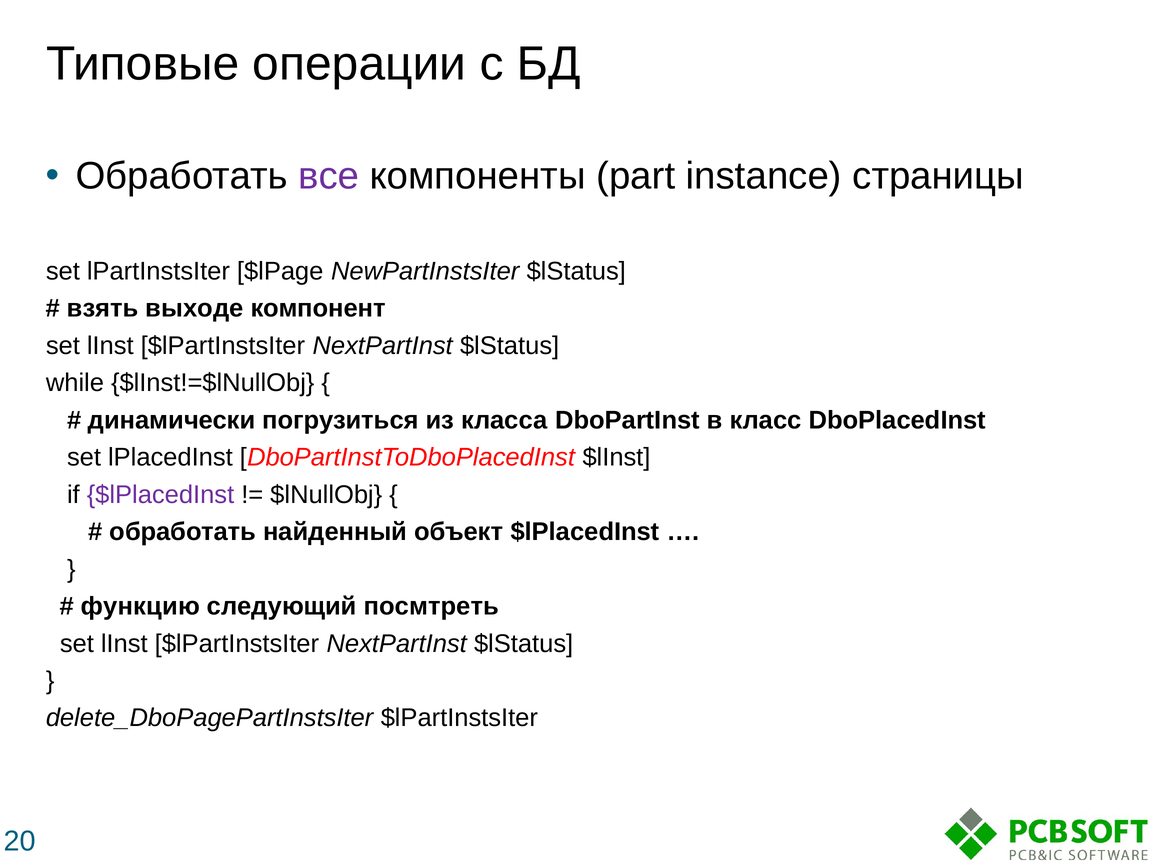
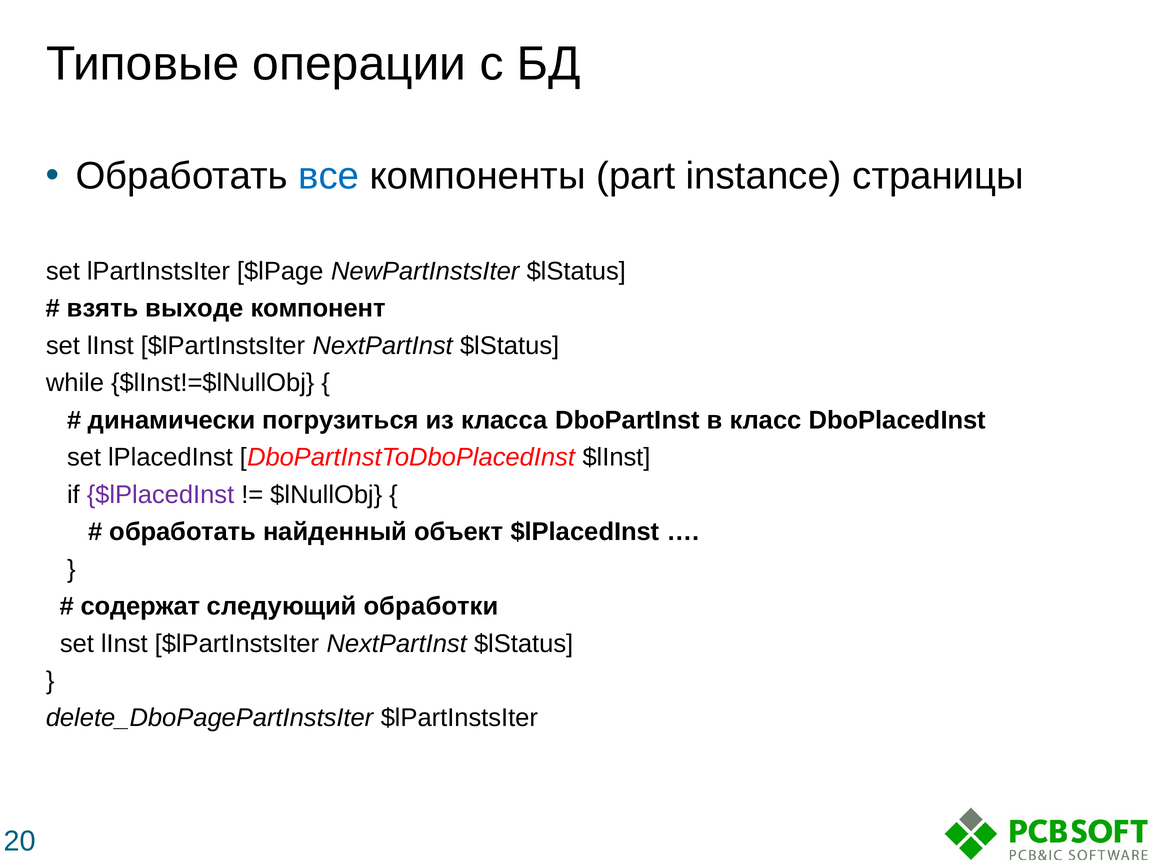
все colour: purple -> blue
функцию: функцию -> содержат
посмтреть: посмтреть -> обработки
